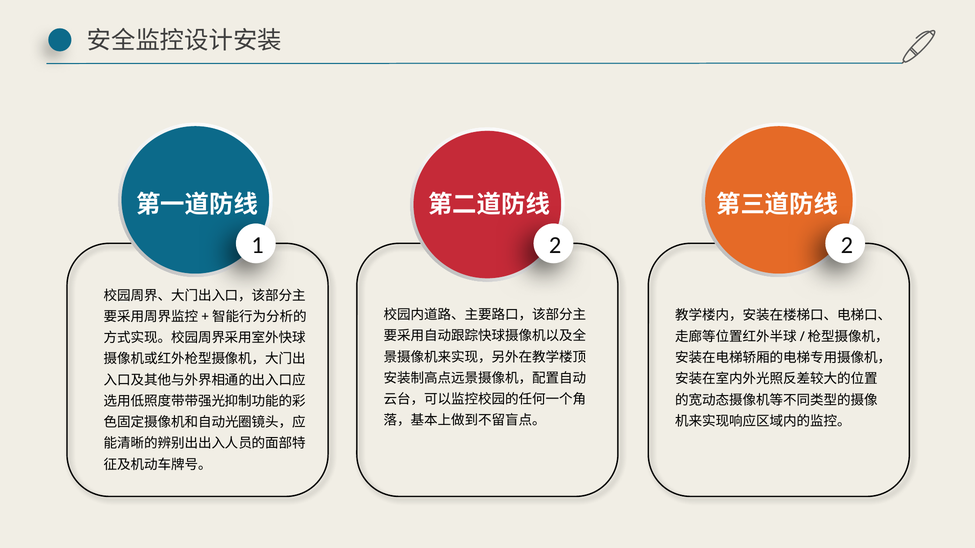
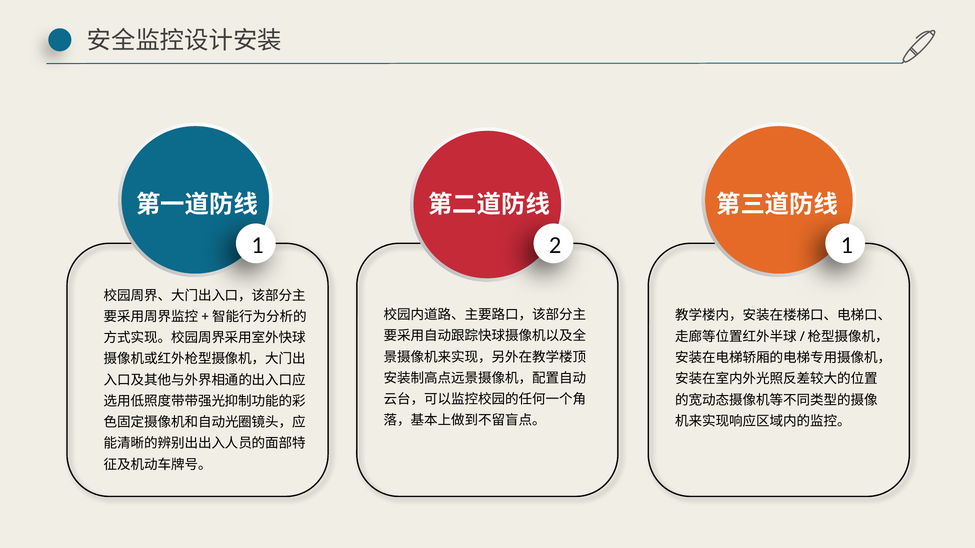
2 2: 2 -> 1
